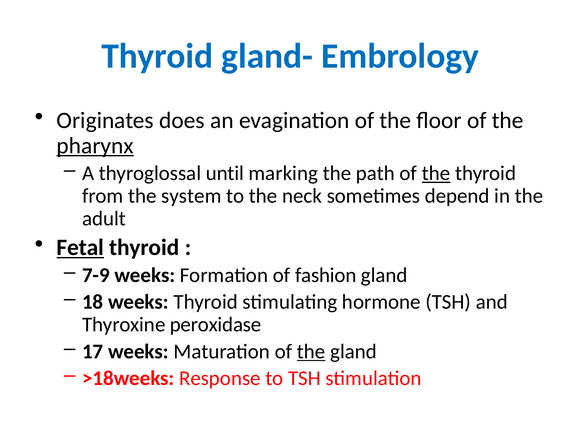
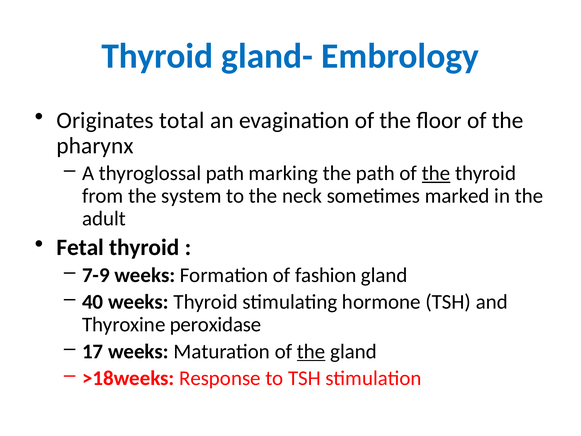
does: does -> total
pharynx underline: present -> none
thyroglossal until: until -> path
depend: depend -> marked
Fetal underline: present -> none
18: 18 -> 40
